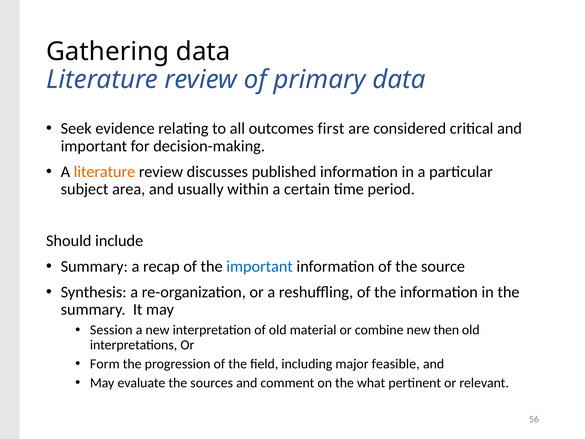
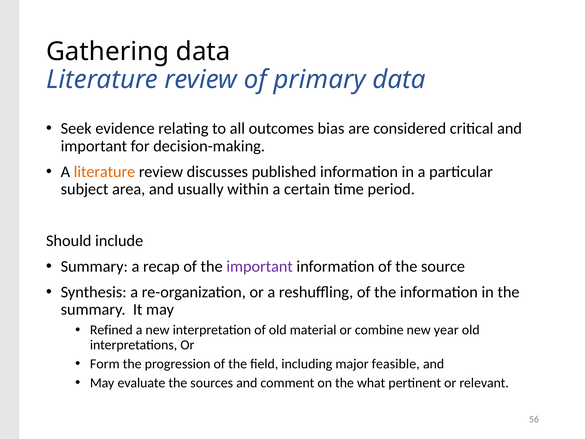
first: first -> bias
important at (260, 266) colour: blue -> purple
Session: Session -> Refined
then: then -> year
